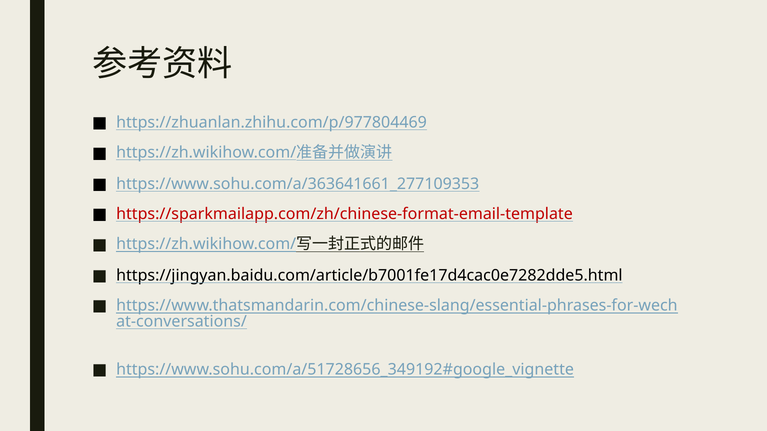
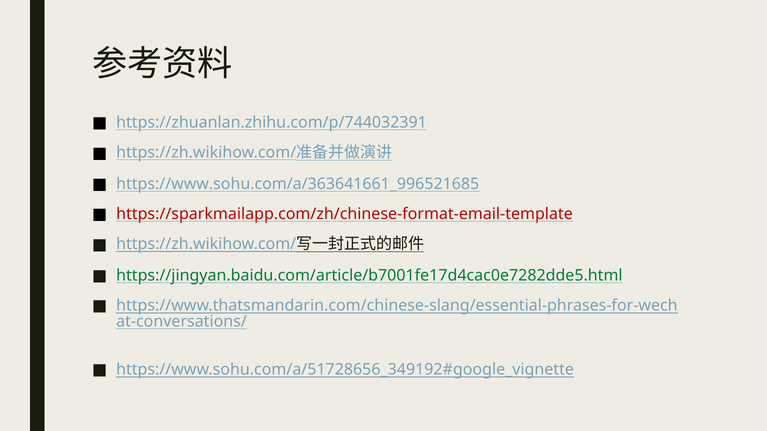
https://zhuanlan.zhihu.com/p/977804469: https://zhuanlan.zhihu.com/p/977804469 -> https://zhuanlan.zhihu.com/p/744032391
https://www.sohu.com/a/363641661_277109353: https://www.sohu.com/a/363641661_277109353 -> https://www.sohu.com/a/363641661_996521685
https://jingyan.baidu.com/article/b7001fe17d4cac0e7282dde5.html colour: black -> green
